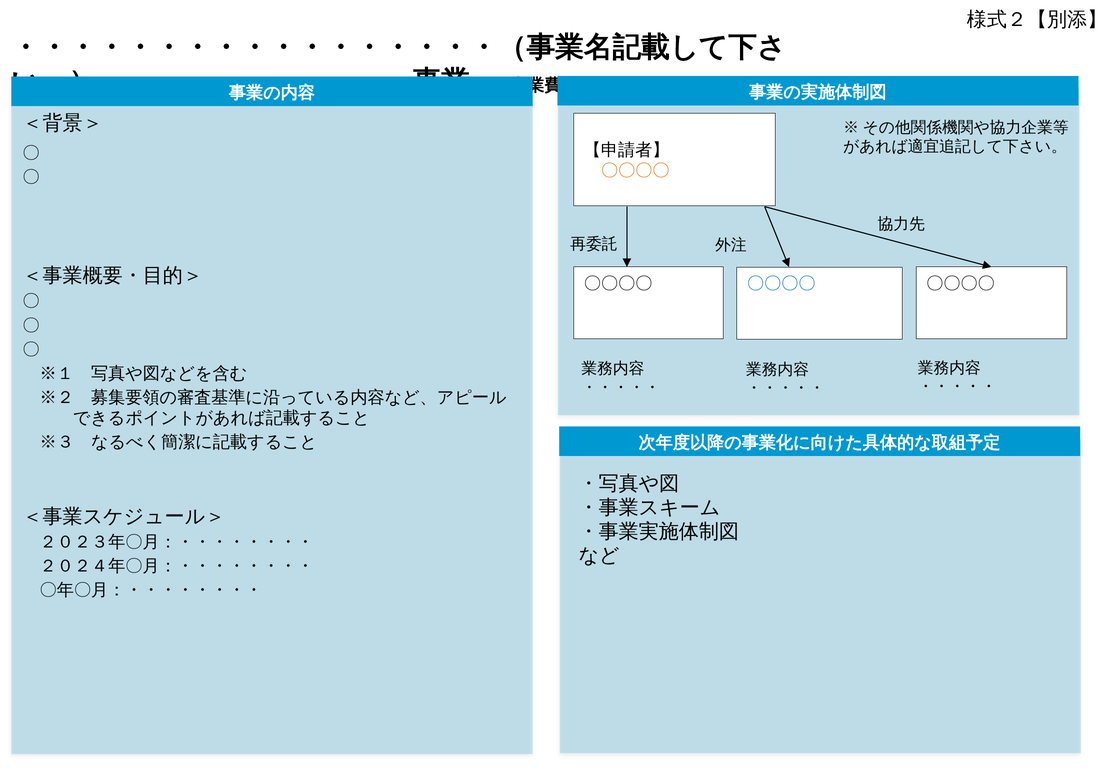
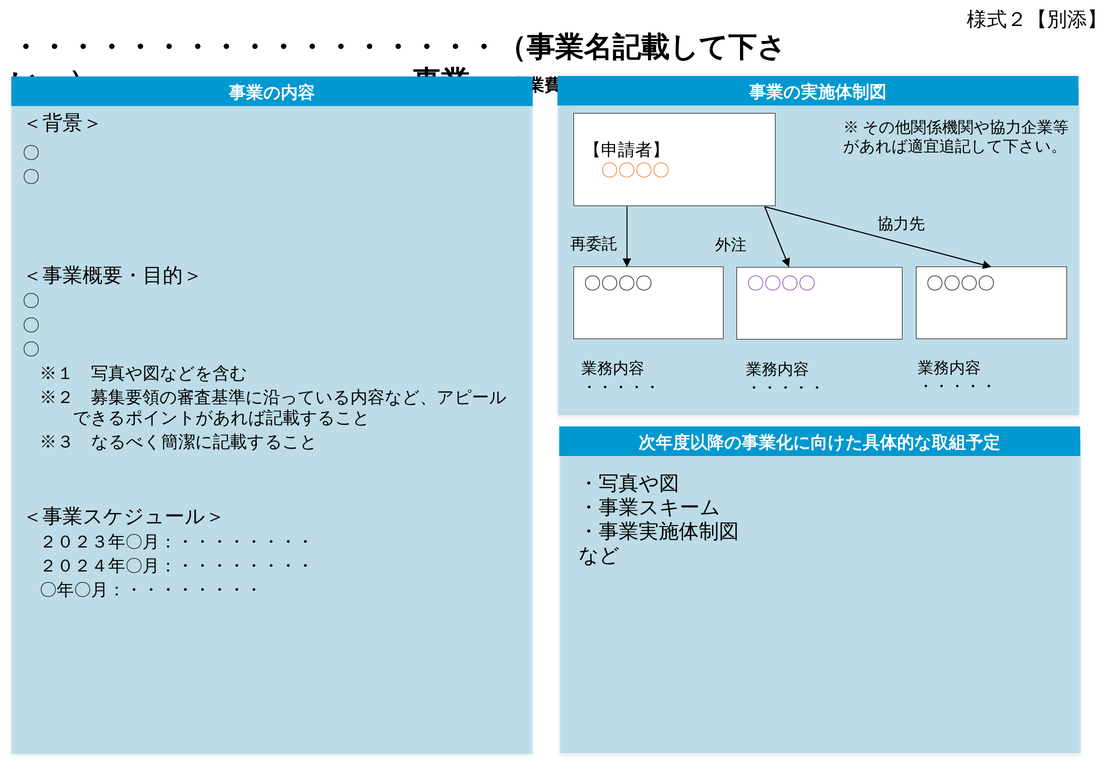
〇〇〇〇 at (781, 284) colour: blue -> purple
